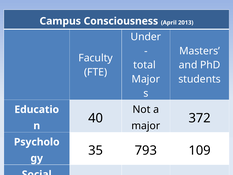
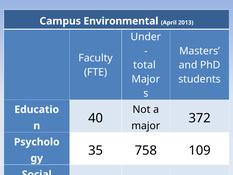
Consciousness: Consciousness -> Environmental
793: 793 -> 758
